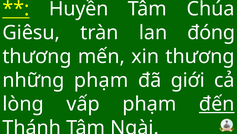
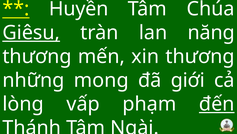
Giêsu underline: none -> present
đóng: đóng -> năng
những phạm: phạm -> mong
